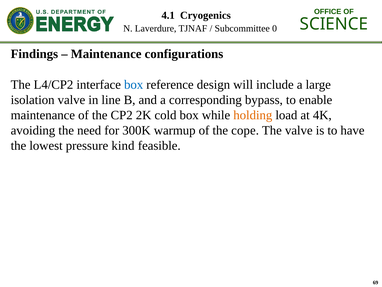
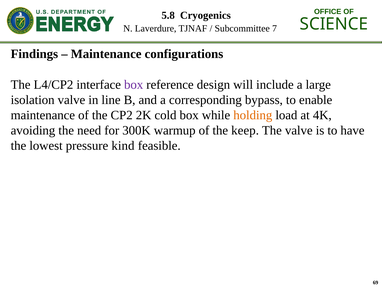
4.1: 4.1 -> 5.8
0: 0 -> 7
box at (134, 84) colour: blue -> purple
cope: cope -> keep
